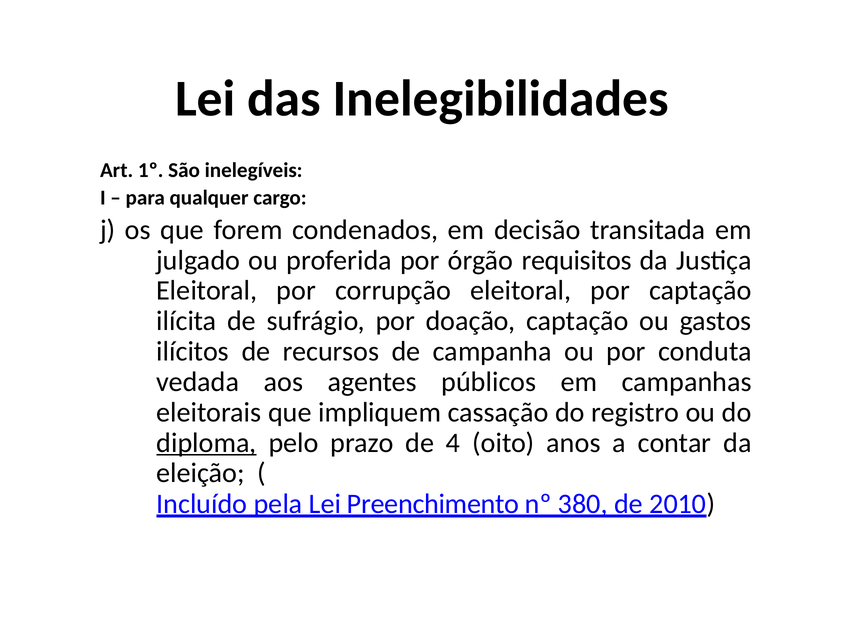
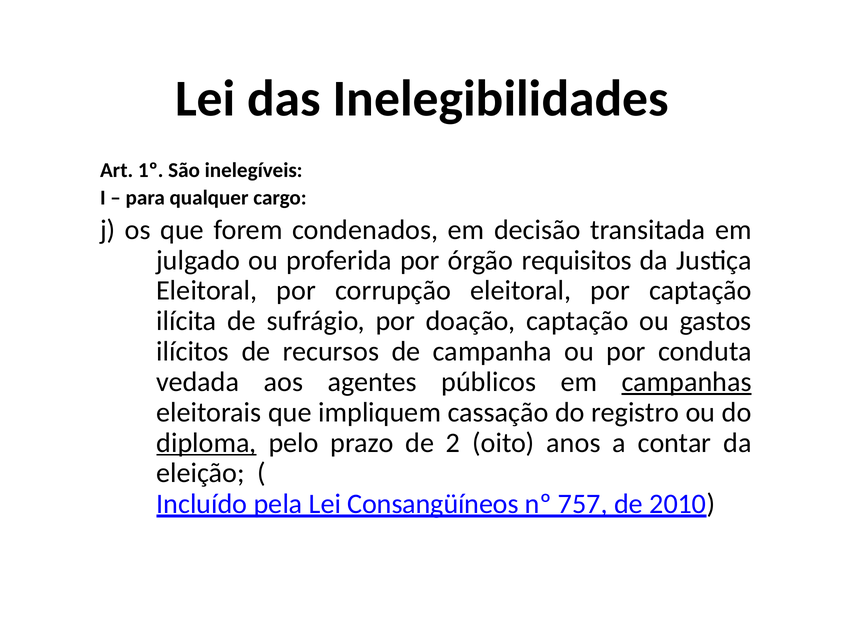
campanhas underline: none -> present
4: 4 -> 2
Preenchimento: Preenchimento -> Consangüíneos
380: 380 -> 757
